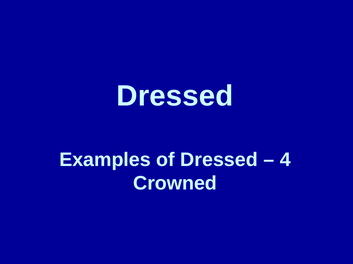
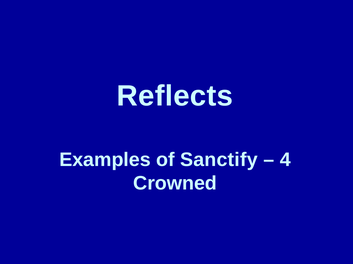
Dressed at (175, 96): Dressed -> Reflects
of Dressed: Dressed -> Sanctify
